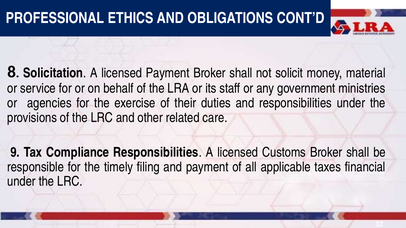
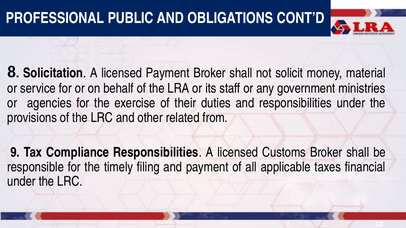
ETHICS: ETHICS -> PUBLIC
care: care -> from
